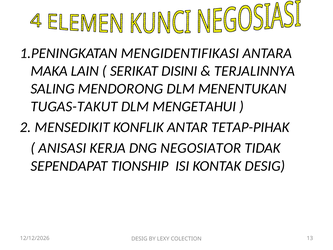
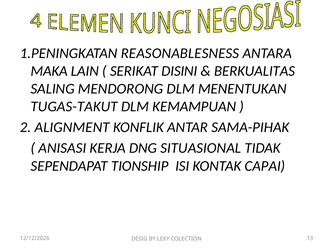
MENGIDENTIFIKASI: MENGIDENTIFIKASI -> REASONABLESNESS
TERJALINNYA: TERJALINNYA -> BERKUALITAS
MENGETAHUI: MENGETAHUI -> KEMAMPUAN
MENSEDIKIT: MENSEDIKIT -> ALIGNMENT
TETAP-PIHAK: TETAP-PIHAK -> SAMA-PIHAK
NEGOSIATOR: NEGOSIATOR -> SITUASIONAL
KONTAK DESIG: DESIG -> CAPAI
